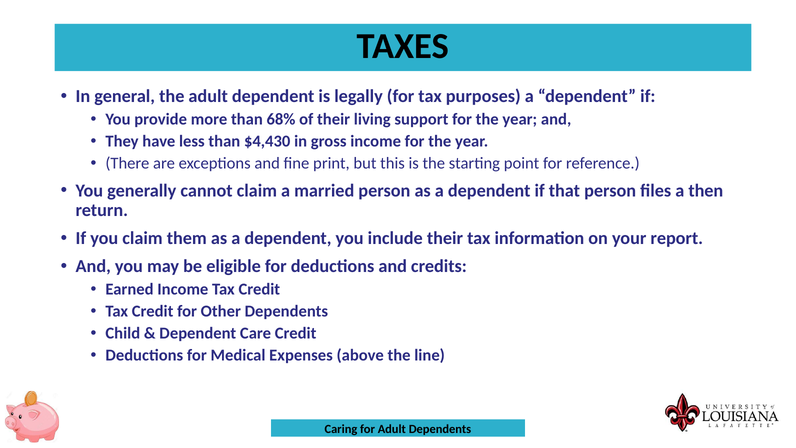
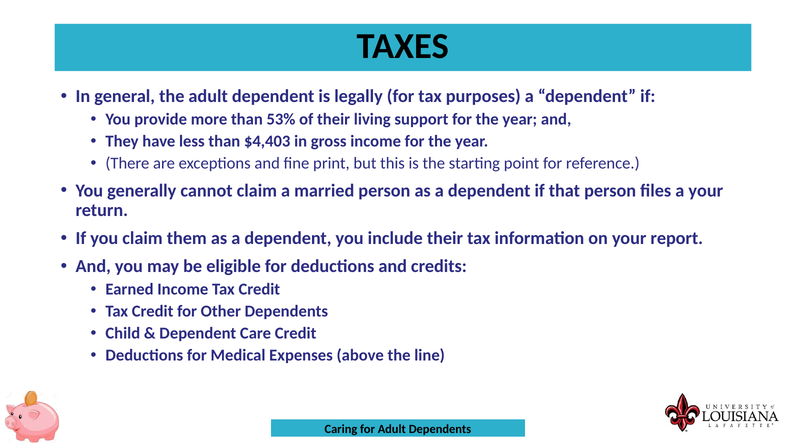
68%: 68% -> 53%
$4,430: $4,430 -> $4,403
a then: then -> your
